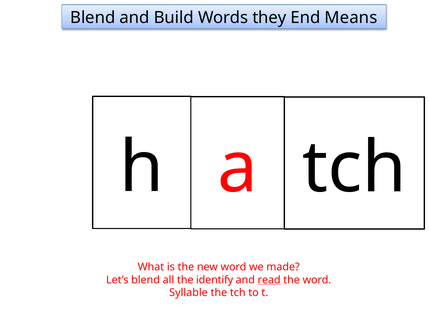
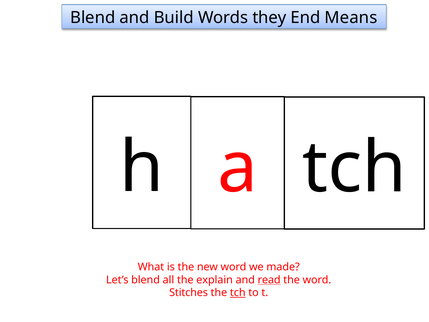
identify: identify -> explain
Syllable: Syllable -> Stitches
tch at (238, 293) underline: none -> present
